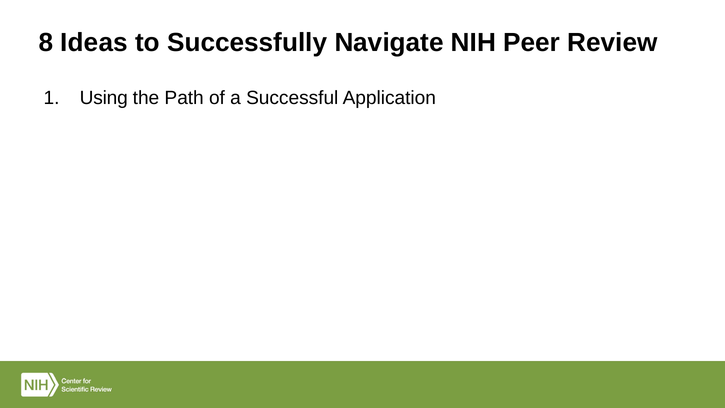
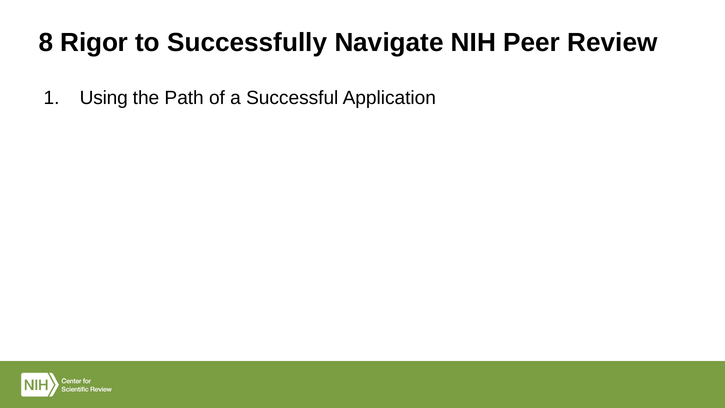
Ideas: Ideas -> Rigor
